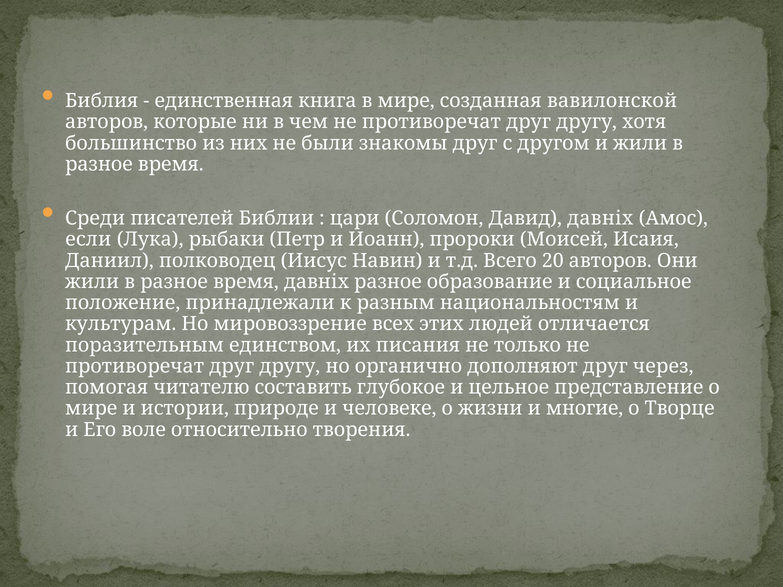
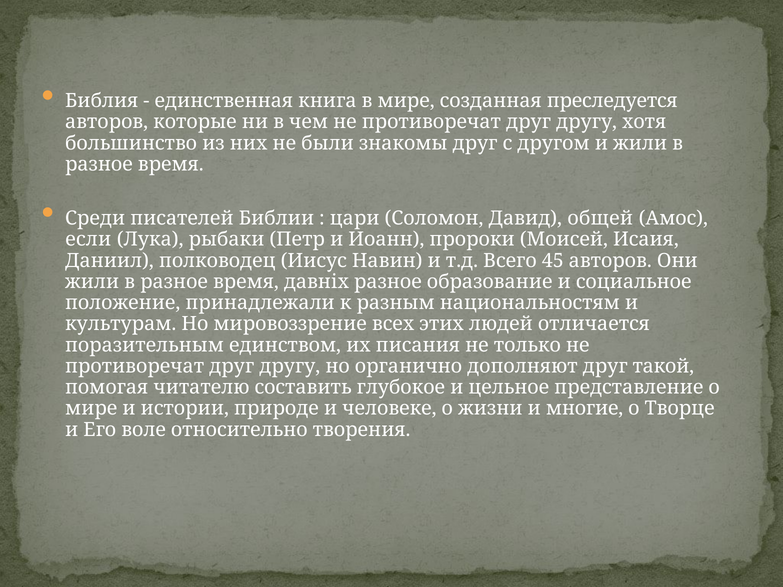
вавилонской: вавилонской -> преследуется
Давид давніх: давніх -> общей
20: 20 -> 45
через: через -> такой
